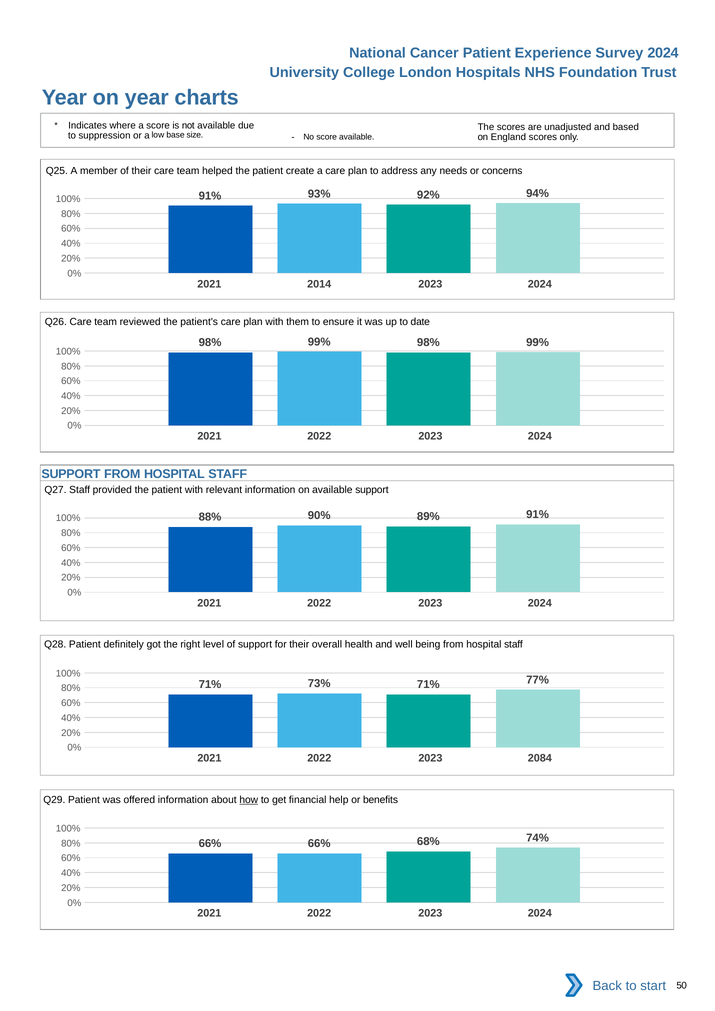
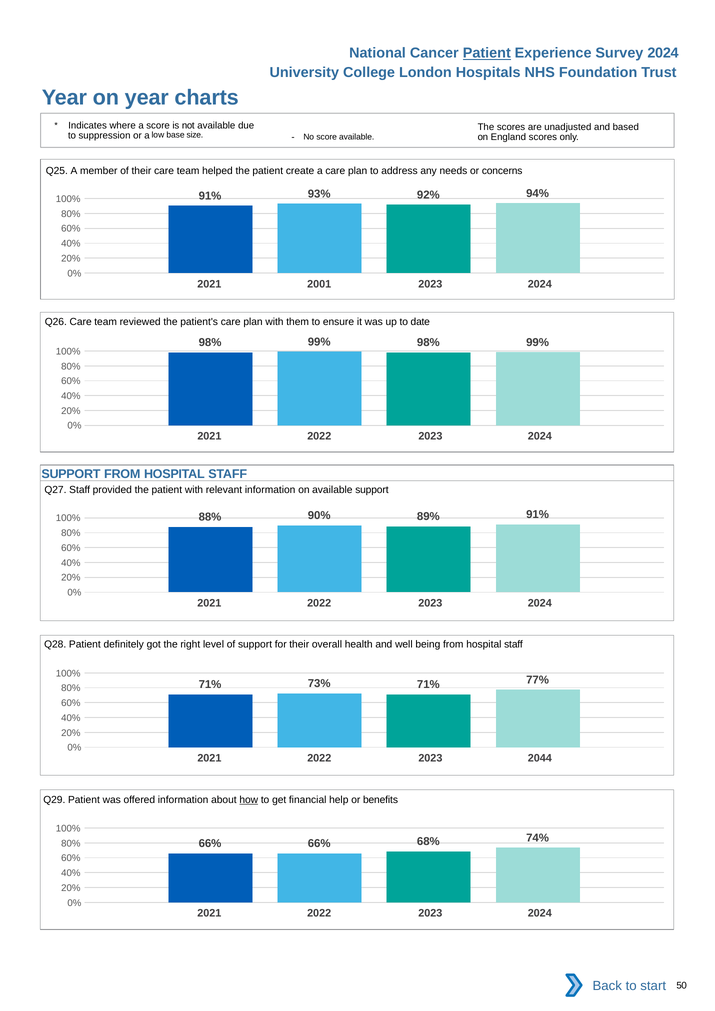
Patient at (487, 53) underline: none -> present
2014: 2014 -> 2001
2084: 2084 -> 2044
